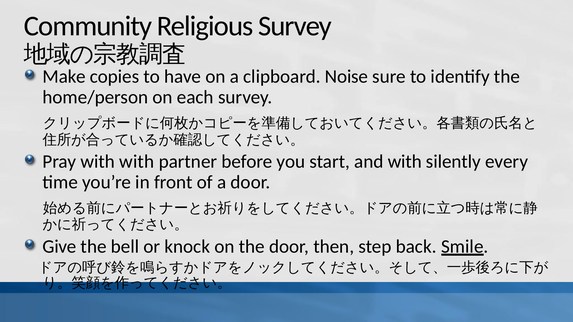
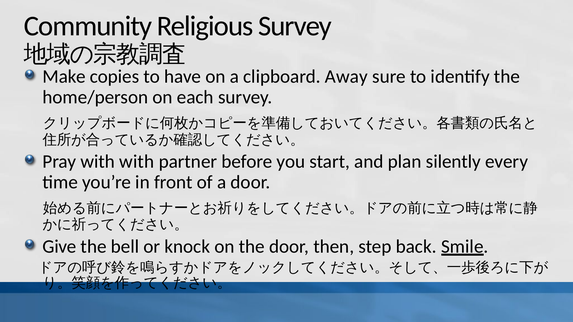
Noise: Noise -> Away
and with: with -> plan
